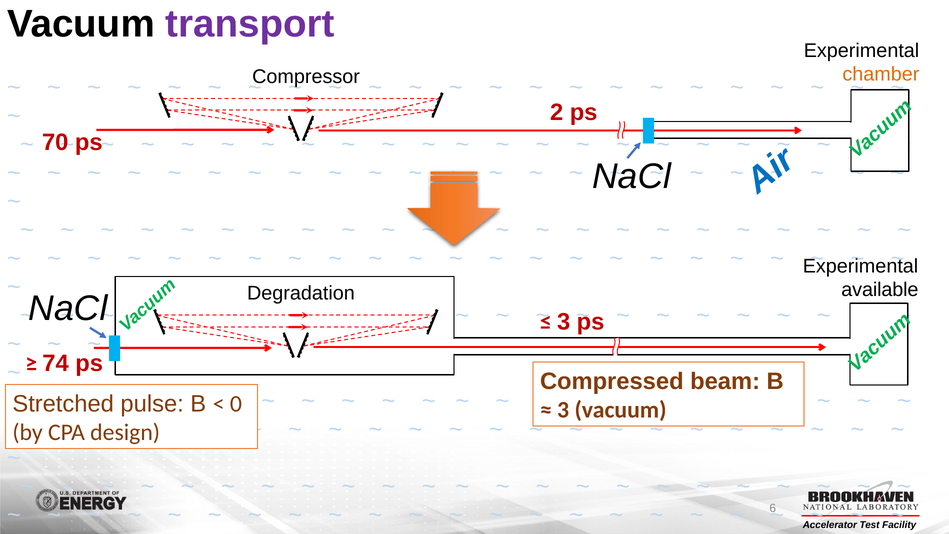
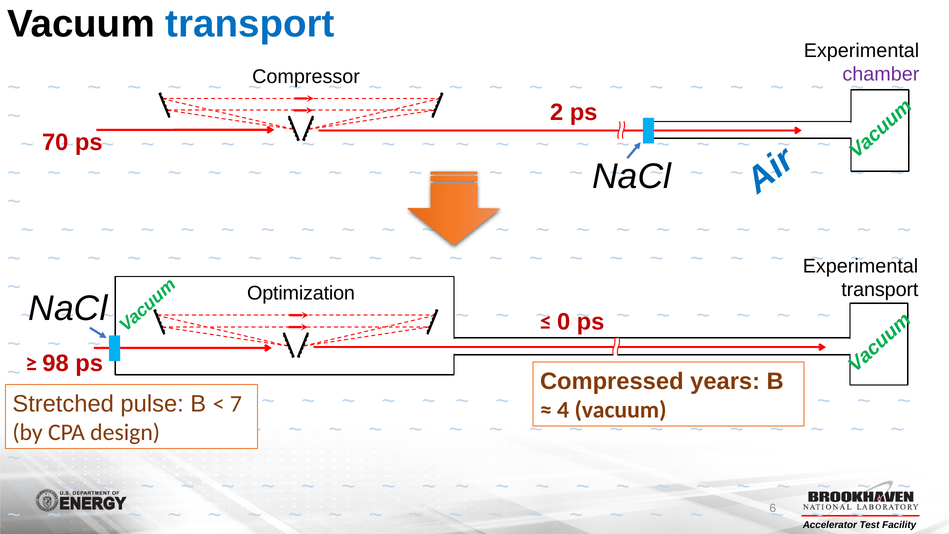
transport at (250, 24) colour: purple -> blue
chamber colour: orange -> purple
available at (880, 290): available -> transport
Degradation: Degradation -> Optimization
3 at (564, 322): 3 -> 0
74: 74 -> 98
beam: beam -> years
0: 0 -> 7
3 at (563, 410): 3 -> 4
